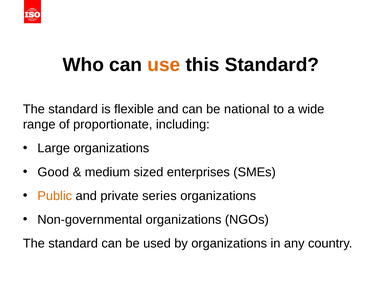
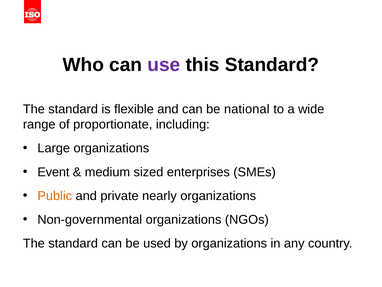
use colour: orange -> purple
Good: Good -> Event
series: series -> nearly
